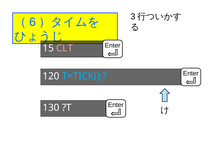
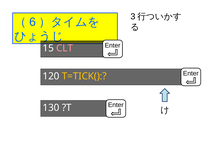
T=TICK( colour: light blue -> yellow
